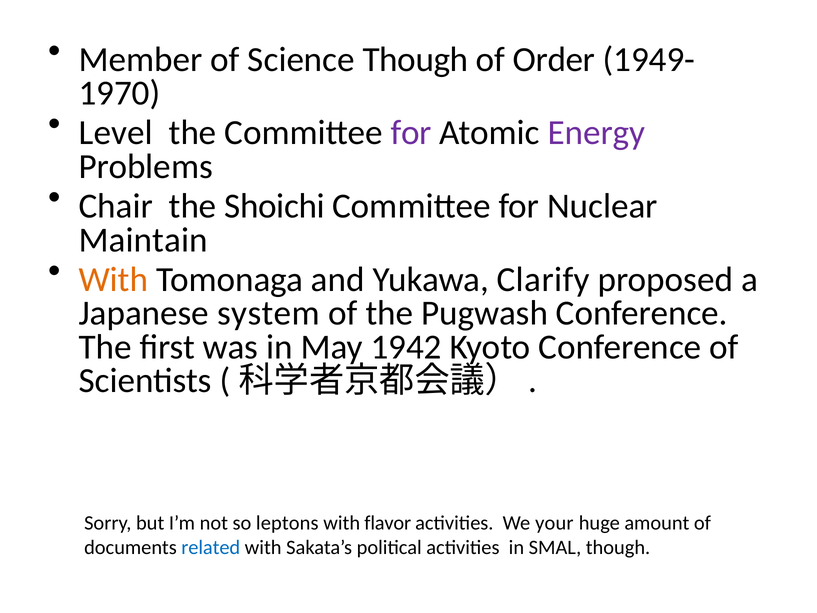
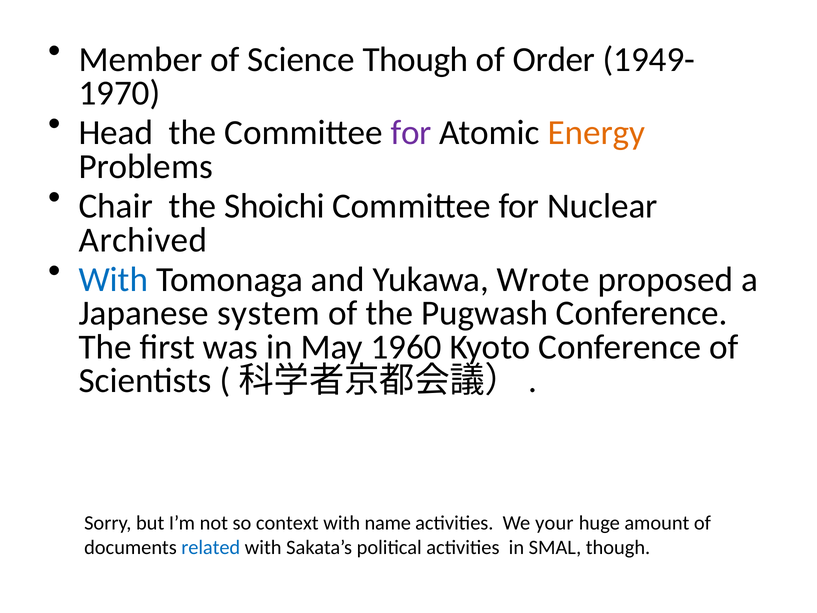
Level: Level -> Head
Energy colour: purple -> orange
Maintain: Maintain -> Archived
With at (113, 279) colour: orange -> blue
Clarify: Clarify -> Wrote
1942: 1942 -> 1960
leptons: leptons -> context
flavor: flavor -> name
